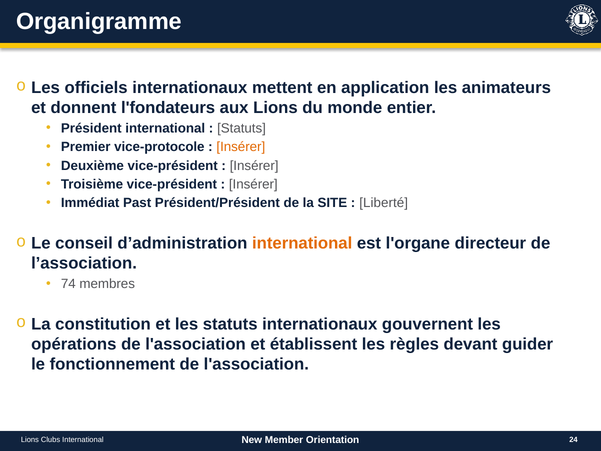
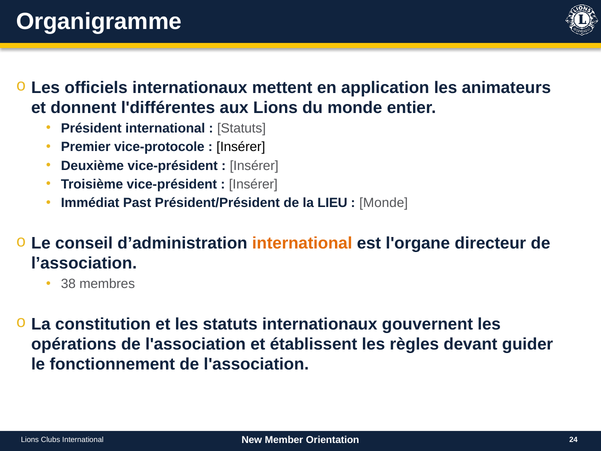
l'fondateurs: l'fondateurs -> l'différentes
Insérer at (241, 147) colour: orange -> black
SITE: SITE -> LIEU
Liberté at (384, 203): Liberté -> Monde
74: 74 -> 38
